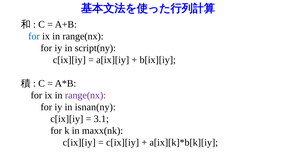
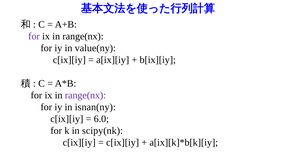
for at (34, 36) colour: blue -> purple
script(ny: script(ny -> value(ny
3.1: 3.1 -> 6.0
maxx(nk: maxx(nk -> scipy(nk
